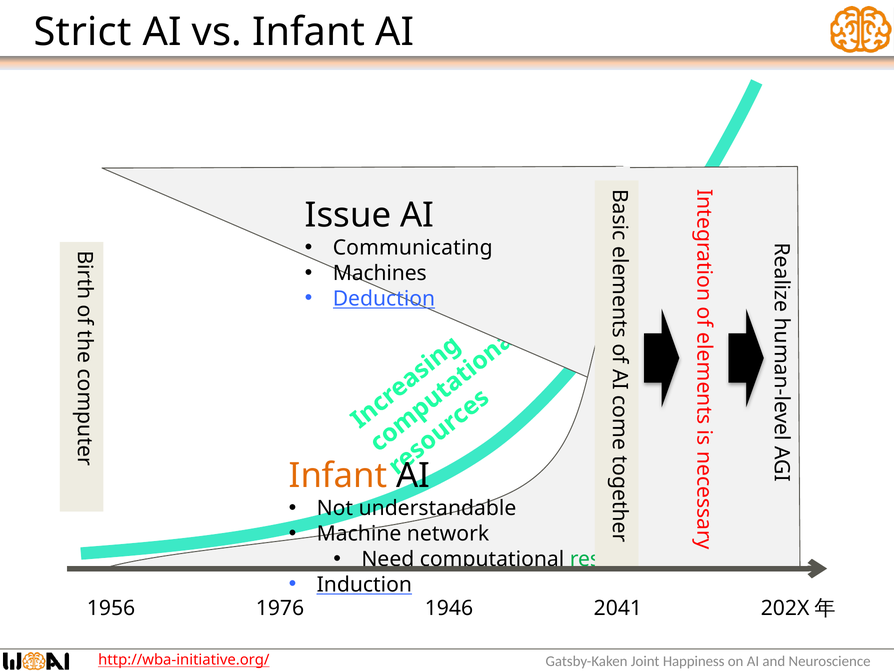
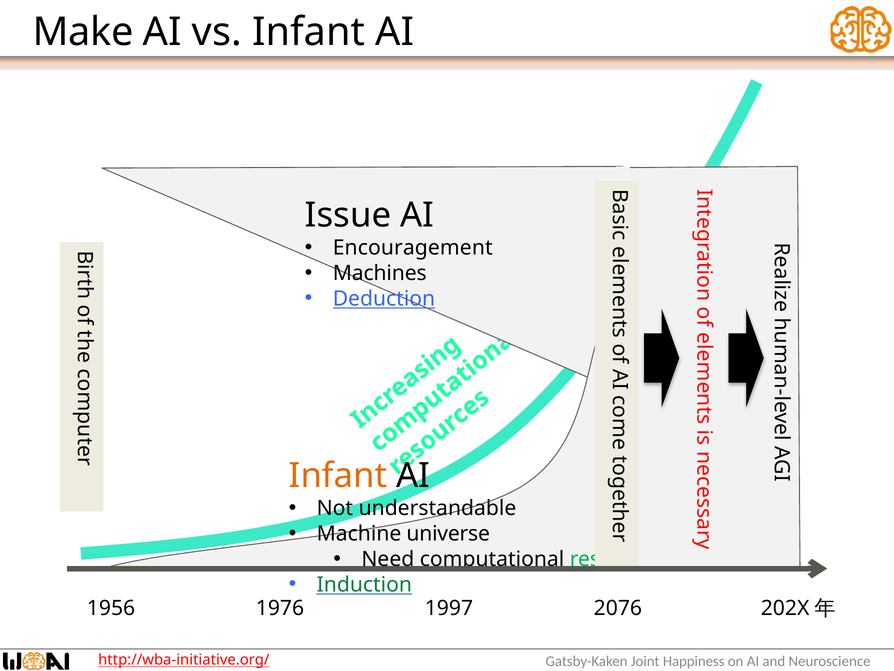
Strict: Strict -> Make
Communicating: Communicating -> Encouragement
network: network -> universe
Induction colour: black -> green
1946: 1946 -> 1997
2041: 2041 -> 2076
